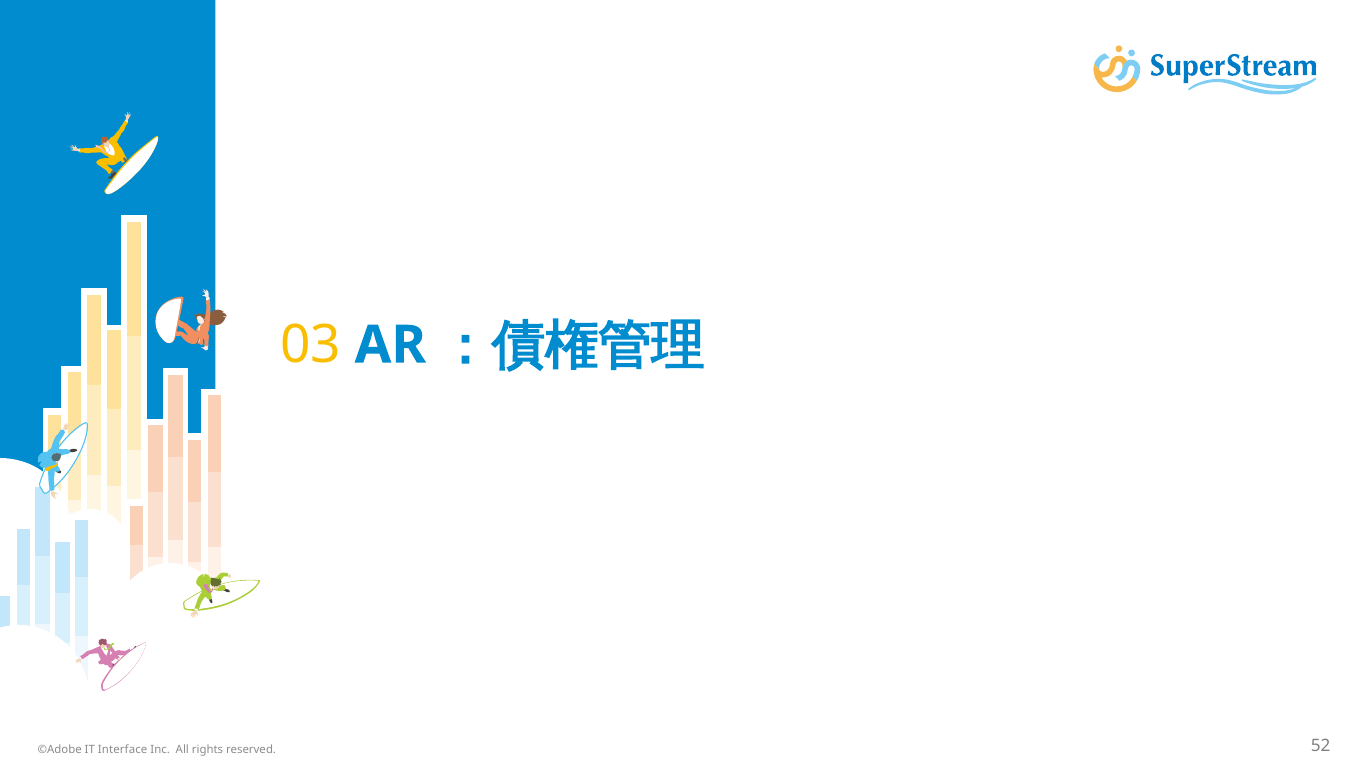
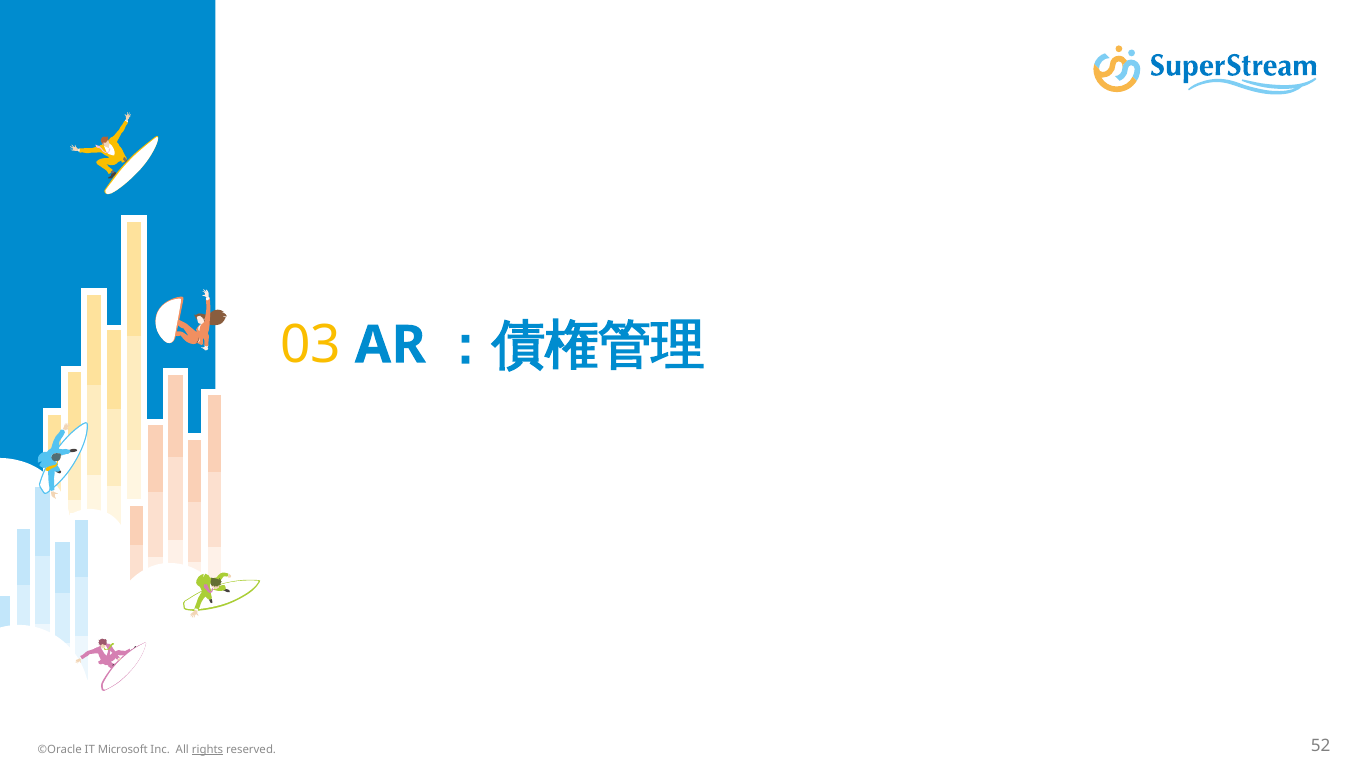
©Adobe: ©Adobe -> ©Oracle
Interface: Interface -> Microsoft
rights underline: none -> present
